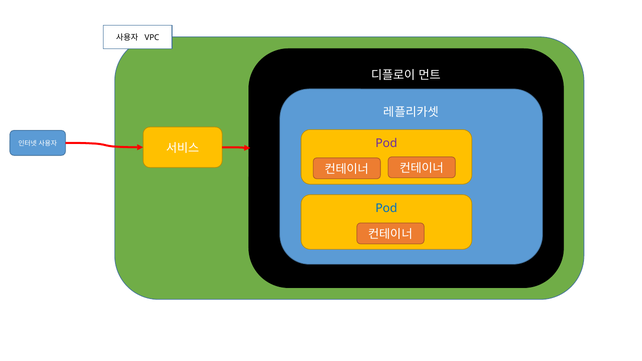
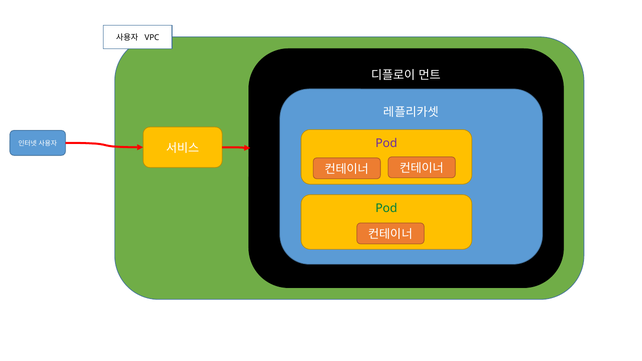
Pod at (386, 208) colour: blue -> green
